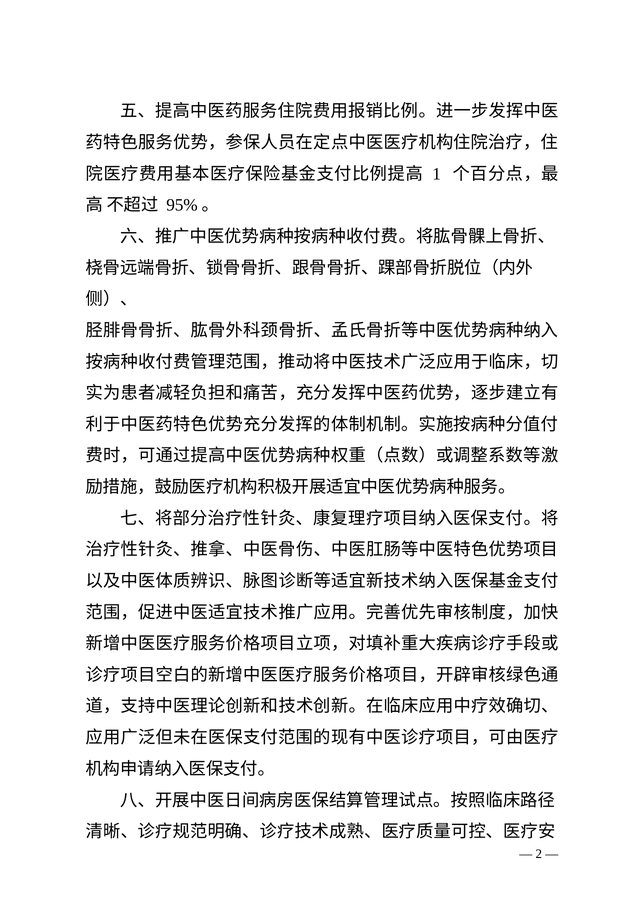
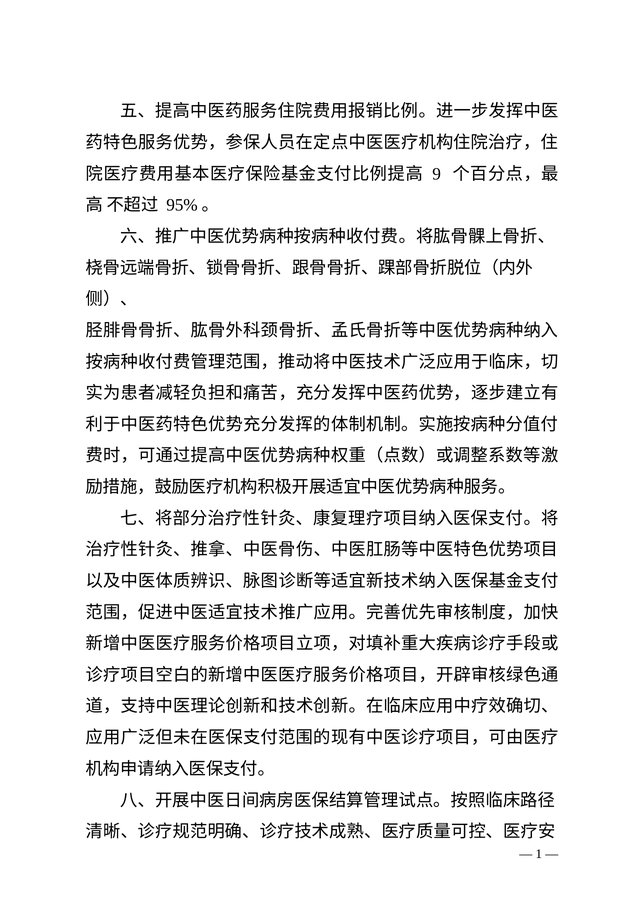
1: 1 -> 9
2: 2 -> 1
